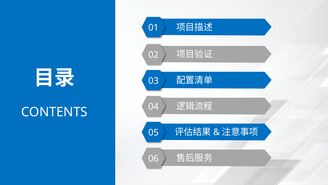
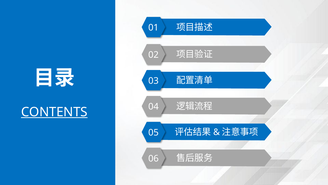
CONTENTS underline: none -> present
